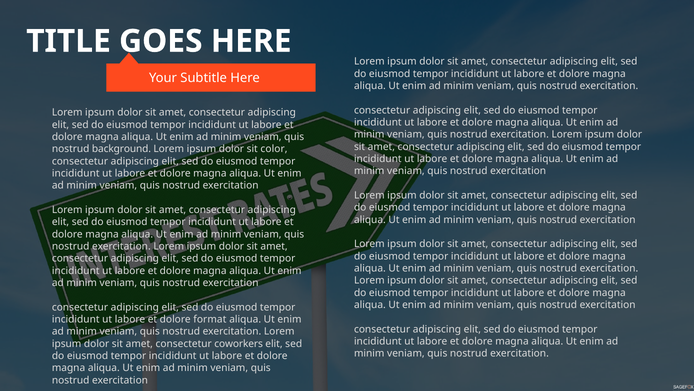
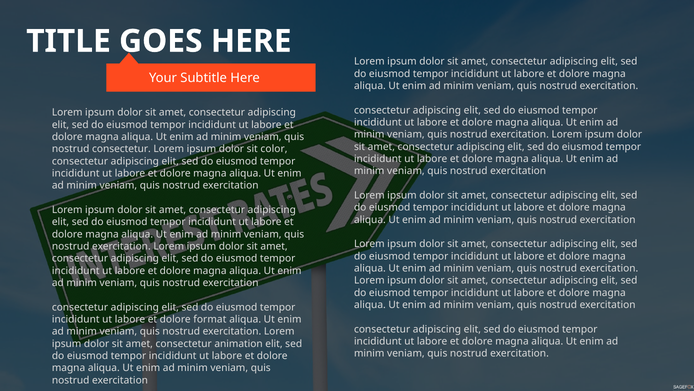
nostrud background: background -> consectetur
coworkers: coworkers -> animation
